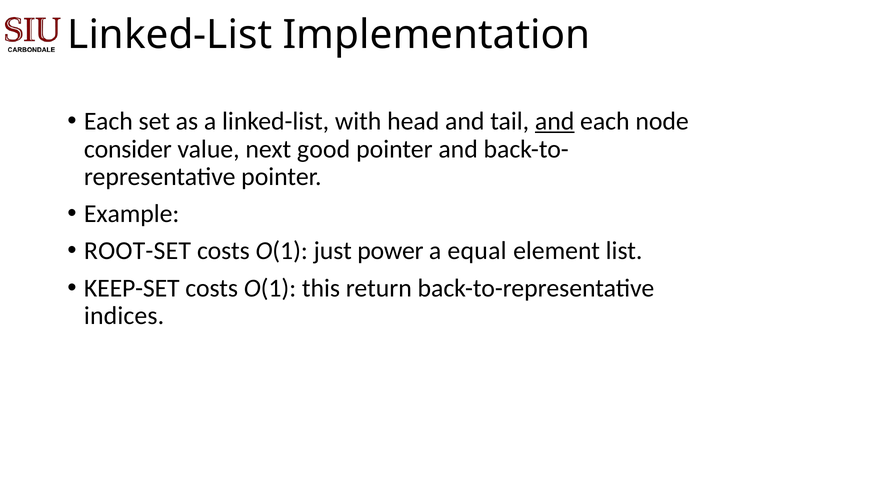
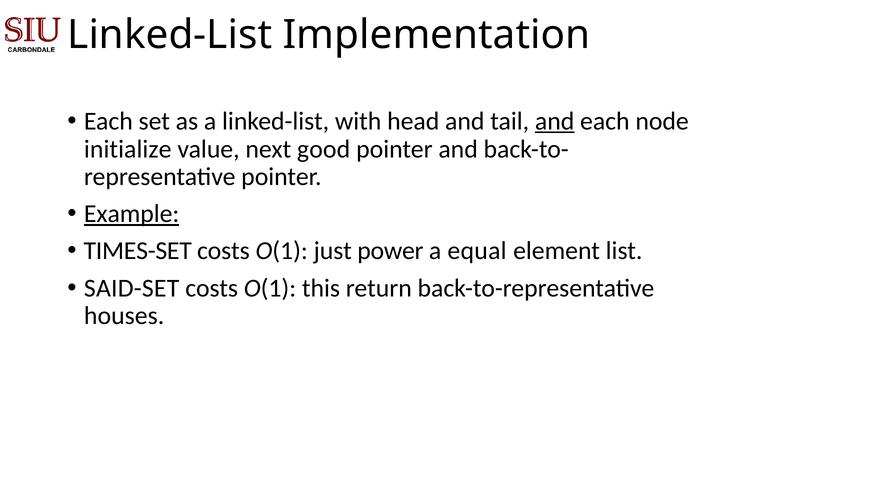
consider: consider -> initialize
Example underline: none -> present
ROOT-SET: ROOT-SET -> TIMES-SET
KEEP-SET: KEEP-SET -> SAID-SET
indices: indices -> houses
